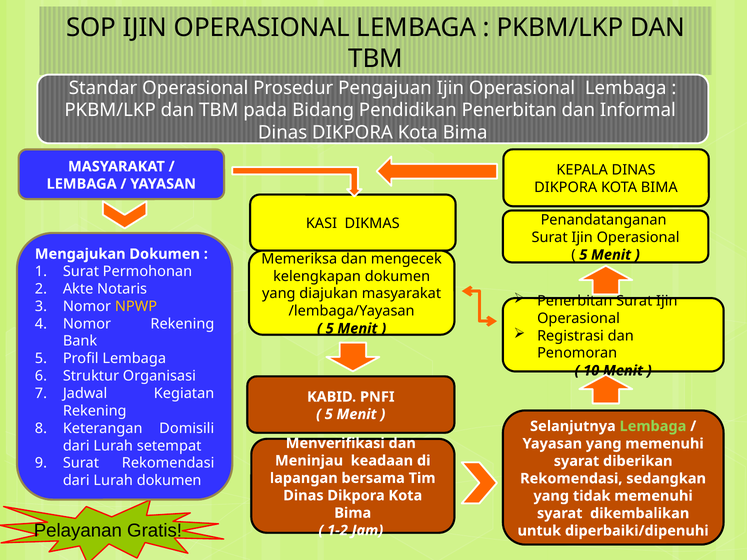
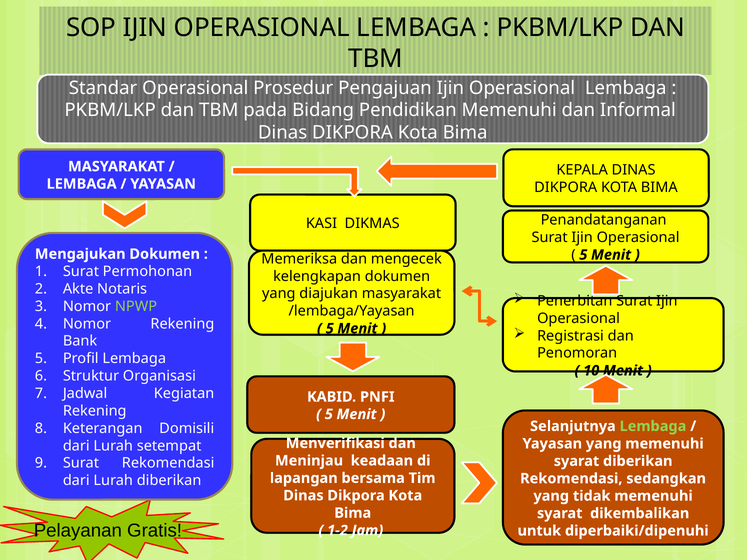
Pendidikan Penerbitan: Penerbitan -> Memenuhi
NPWP colour: yellow -> light green
Lurah dokumen: dokumen -> diberikan
